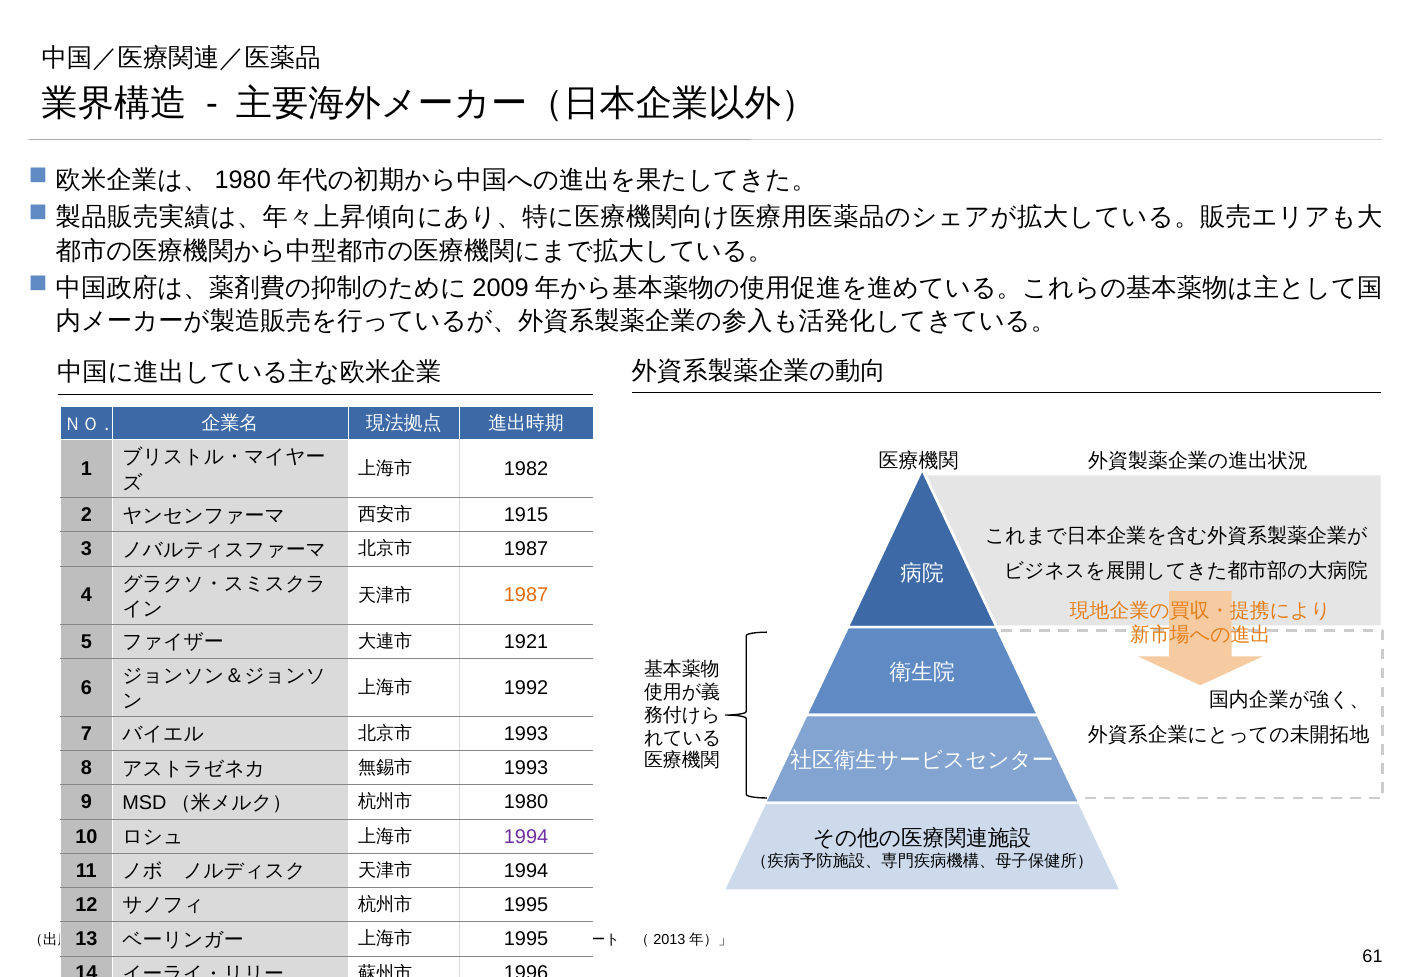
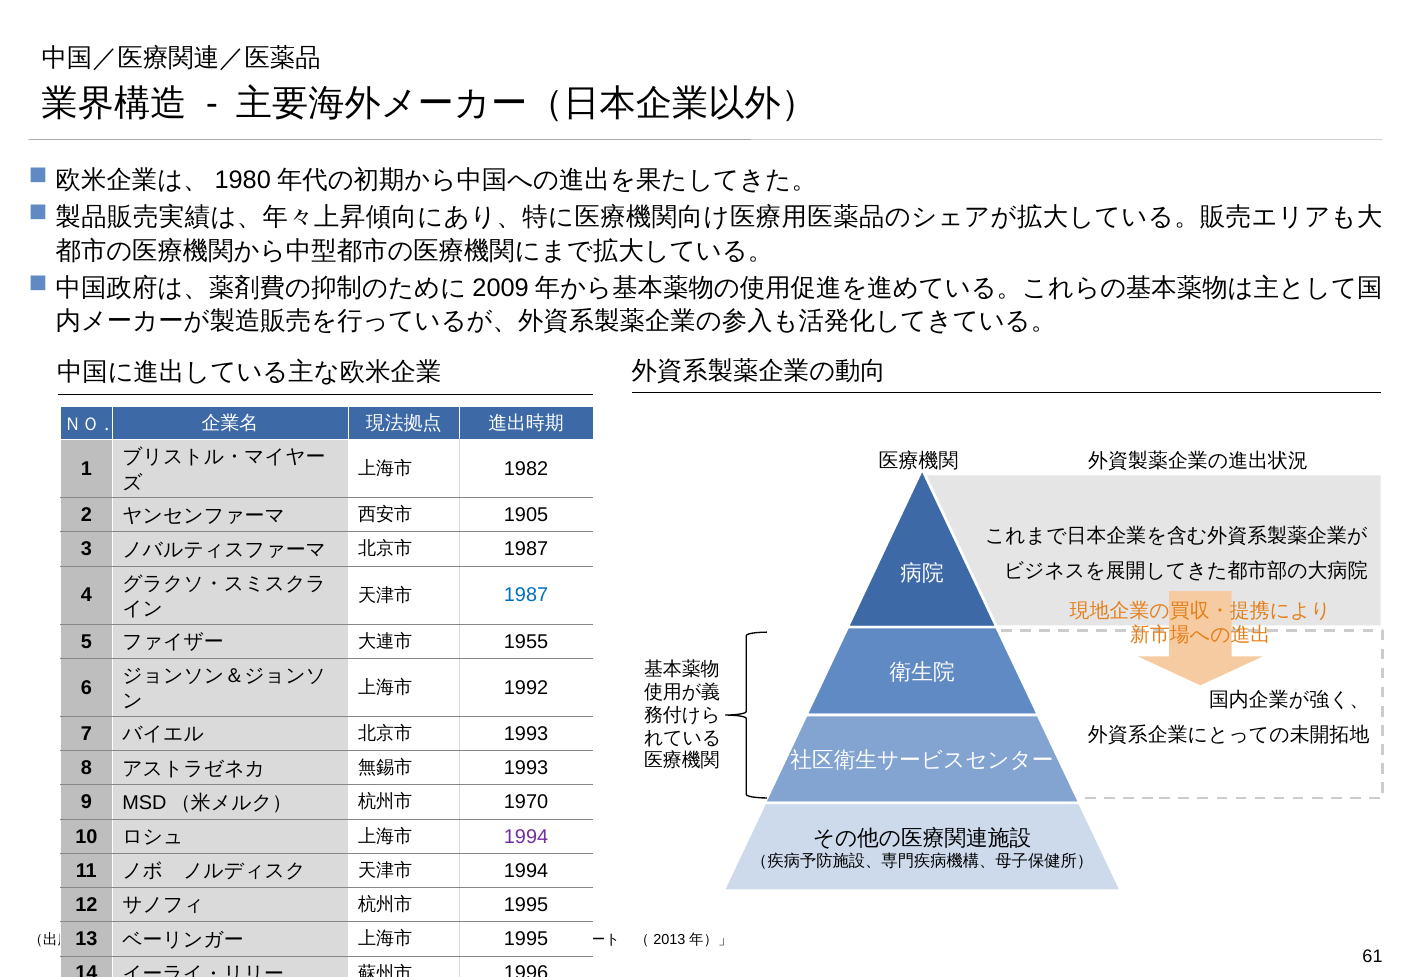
1915: 1915 -> 1905
1987 at (526, 595) colour: orange -> blue
1921: 1921 -> 1955
1980: 1980 -> 1970
